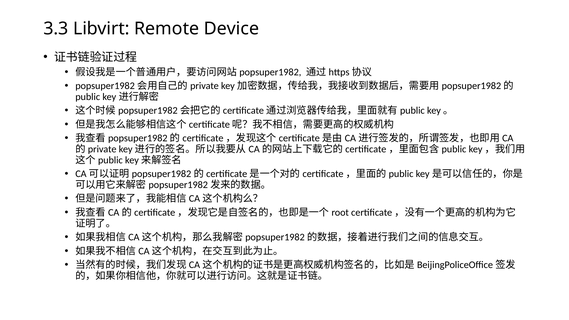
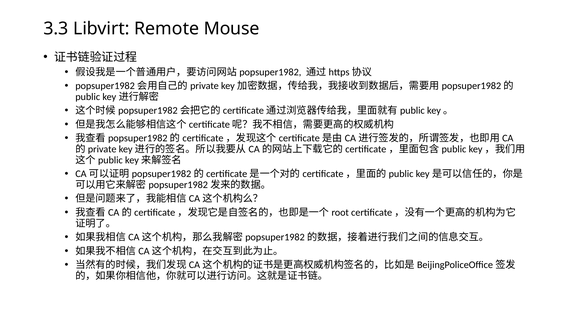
Device: Device -> Mouse
